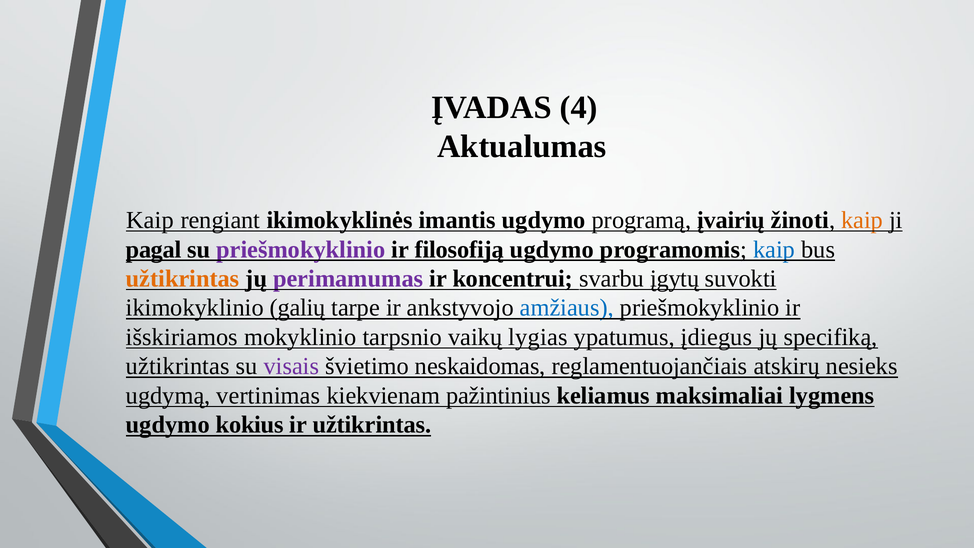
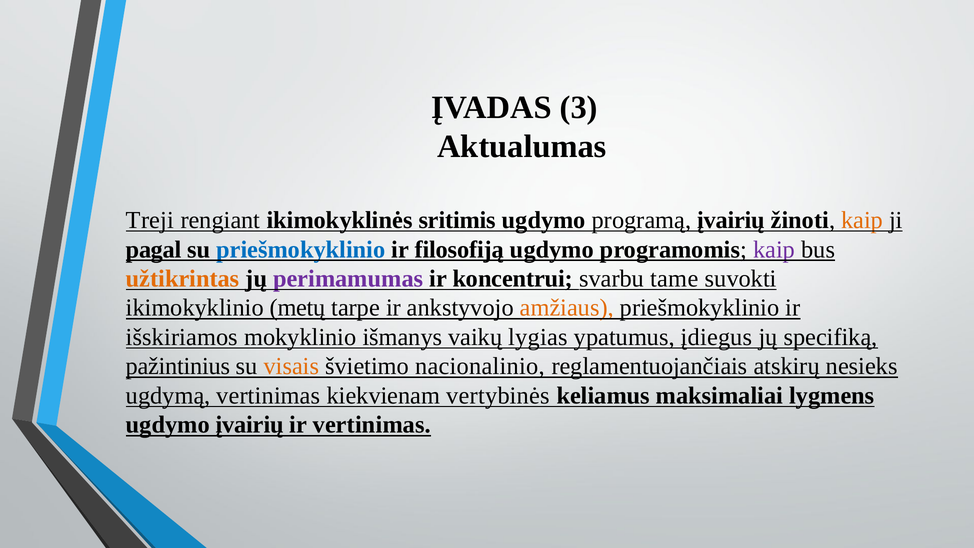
4: 4 -> 3
Kaip at (150, 220): Kaip -> Treji
imantis: imantis -> sritimis
priešmokyklinio at (301, 249) colour: purple -> blue
kaip at (774, 249) colour: blue -> purple
įgytų: įgytų -> tame
galių: galių -> metų
amžiaus colour: blue -> orange
tarpsnio: tarpsnio -> išmanys
užtikrintas at (178, 366): užtikrintas -> pažintinius
visais colour: purple -> orange
neskaidomas: neskaidomas -> nacionalinio
pažintinius: pažintinius -> vertybinės
ugdymo kokius: kokius -> įvairių
ir užtikrintas: užtikrintas -> vertinimas
